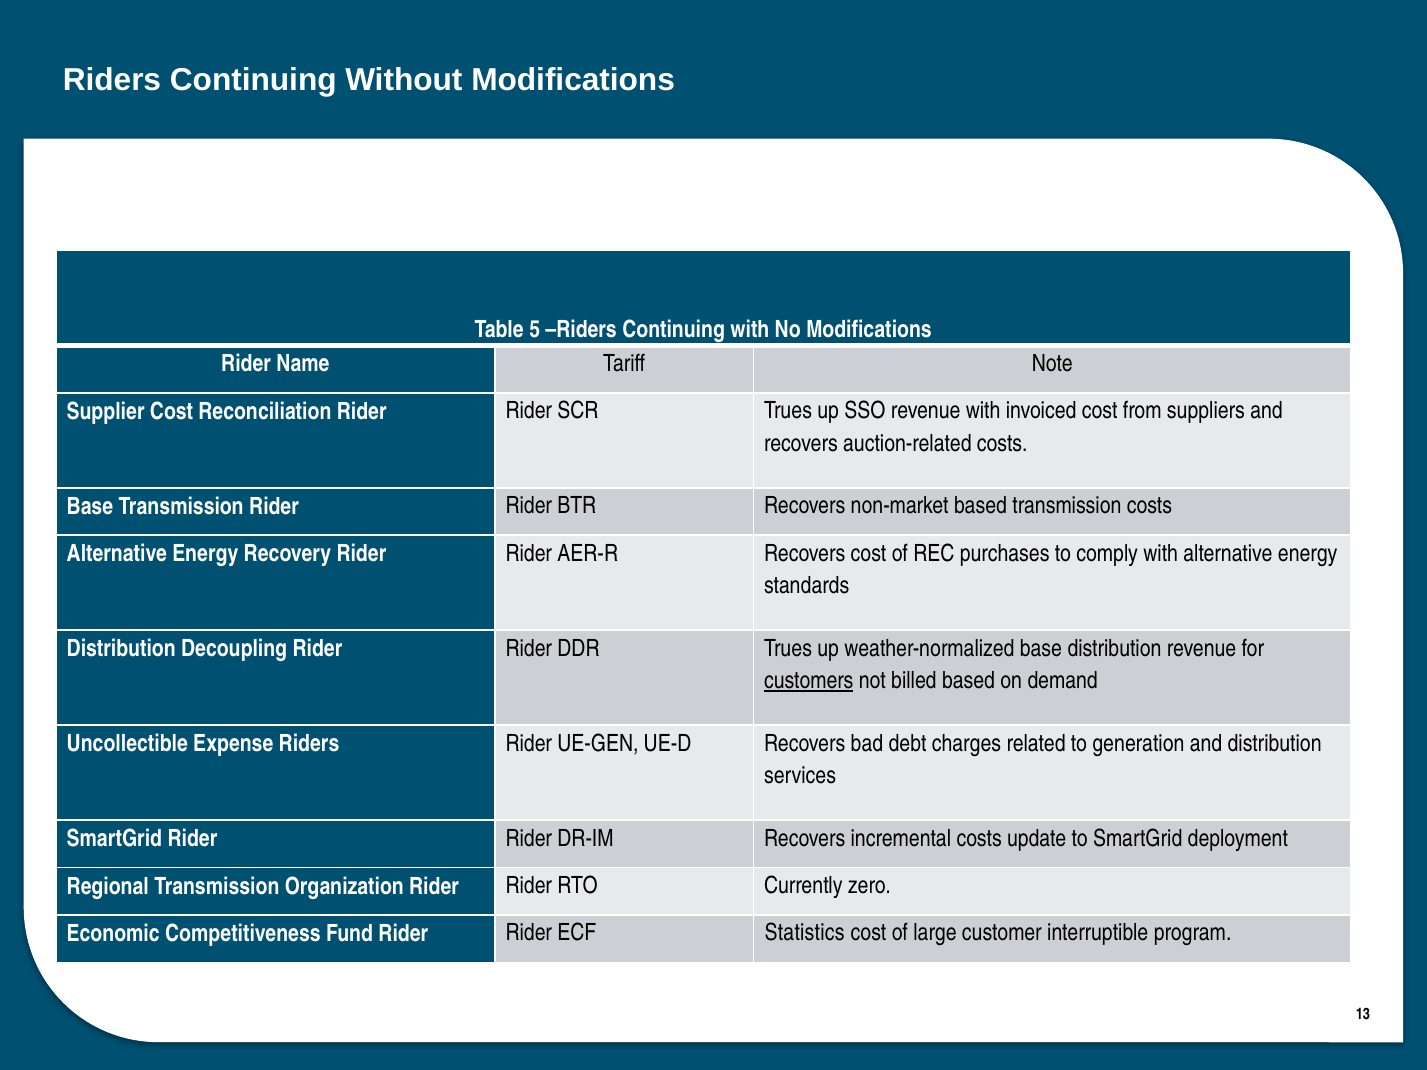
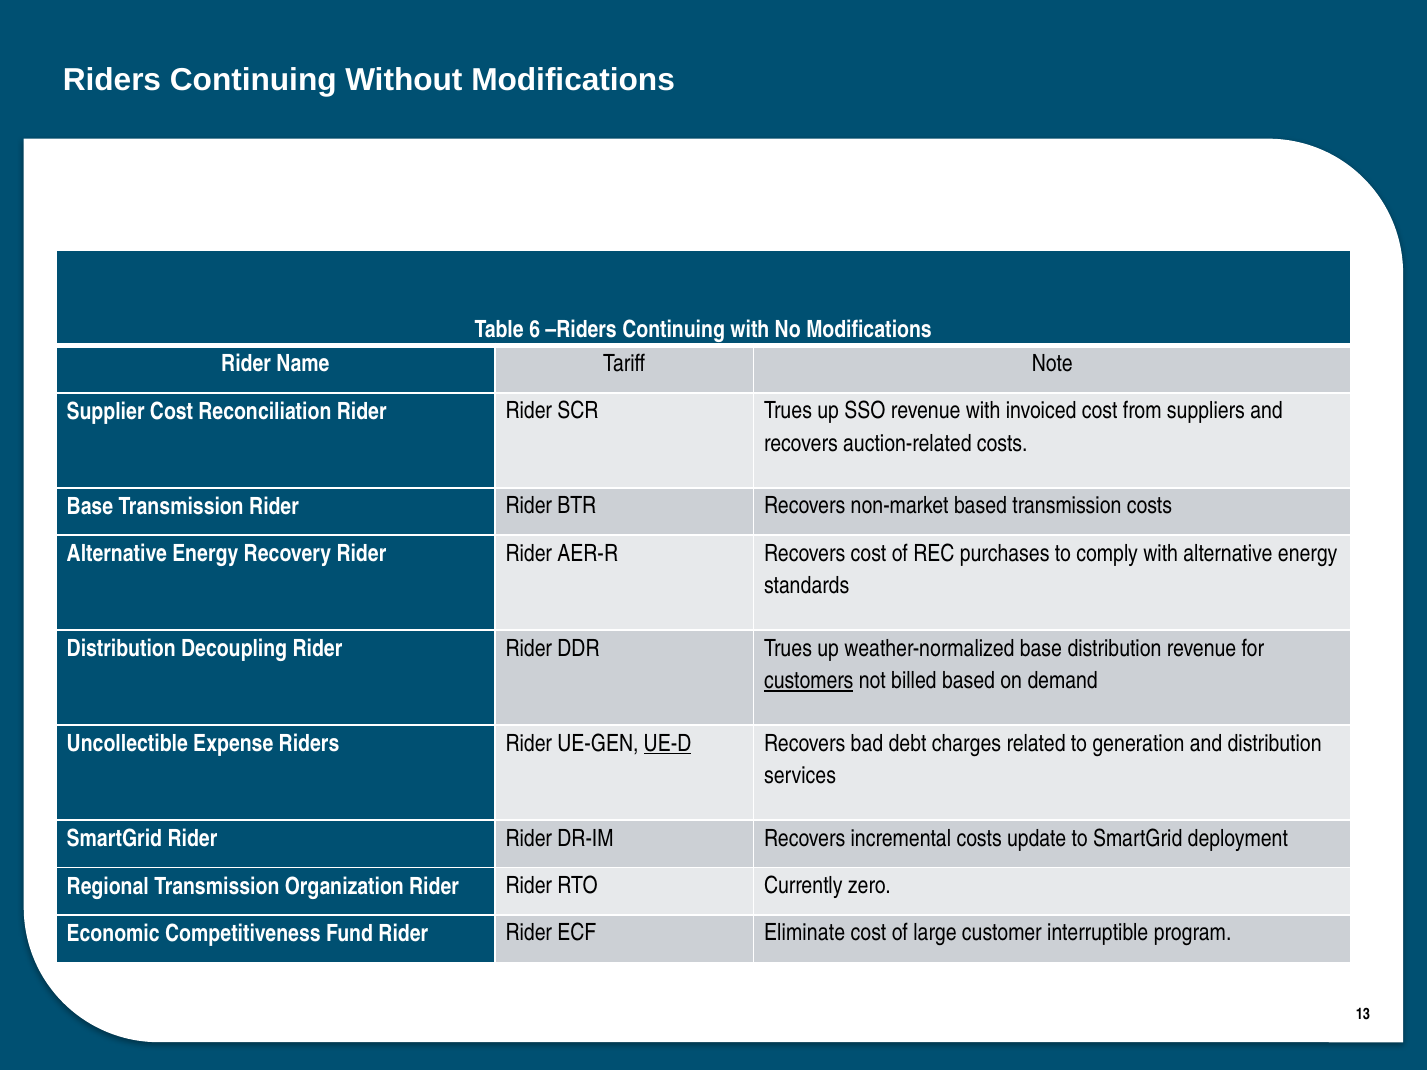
5: 5 -> 6
UE-D underline: none -> present
Statistics: Statistics -> Eliminate
